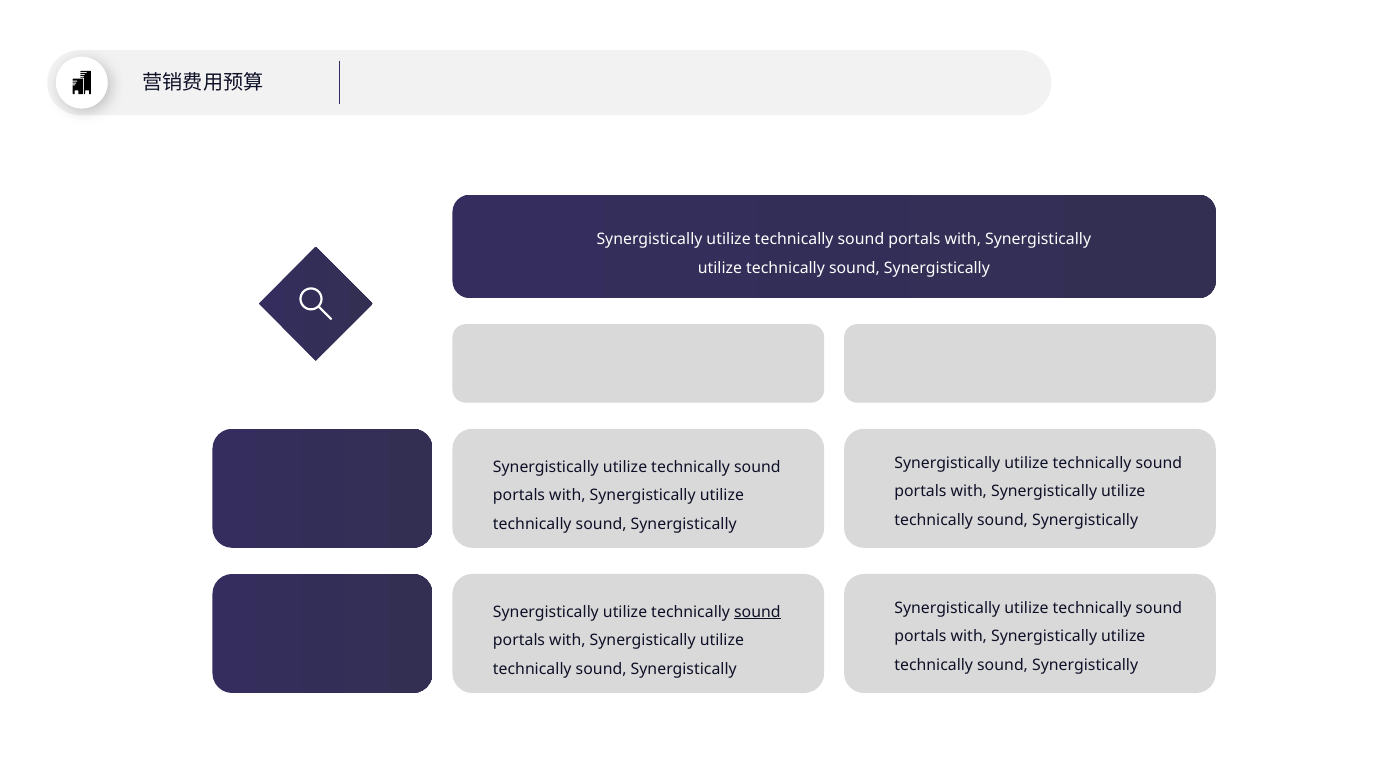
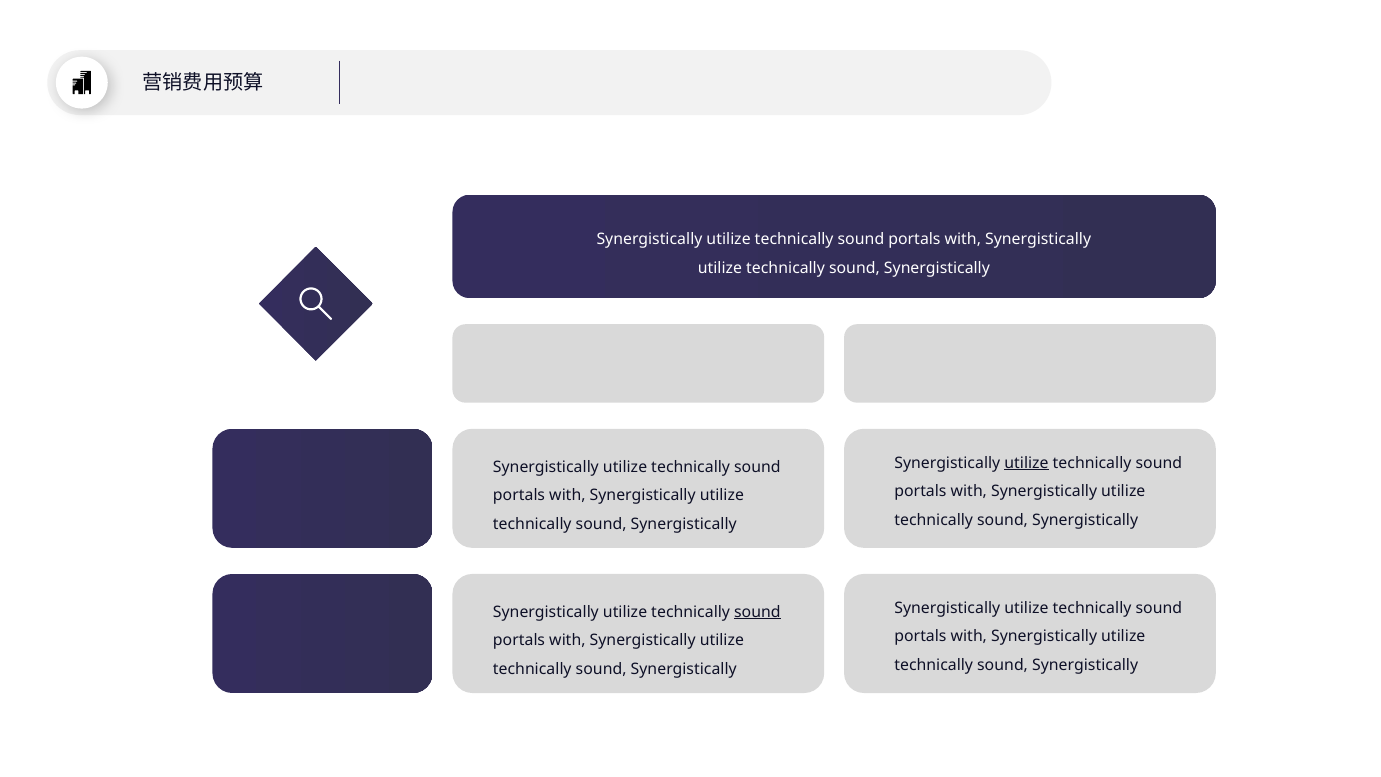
utilize at (1026, 463) underline: none -> present
